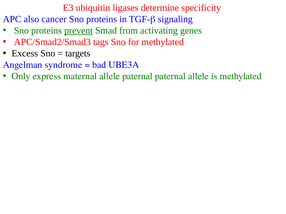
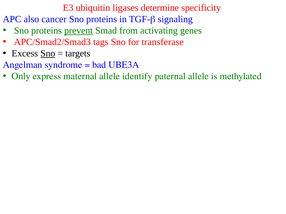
for methylated: methylated -> transferase
Sno at (48, 54) underline: none -> present
allele paternal: paternal -> identify
